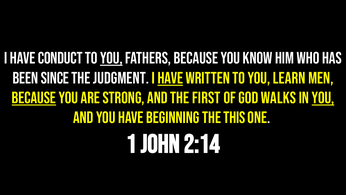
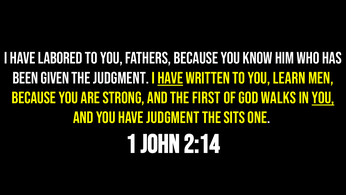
conduct: conduct -> labored
you at (111, 58) underline: present -> none
since: since -> given
because at (34, 98) underline: present -> none
have beginning: beginning -> judgment
this: this -> sits
